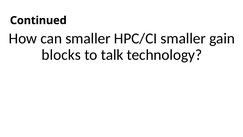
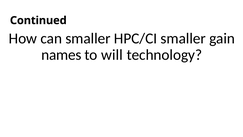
blocks: blocks -> names
talk: talk -> will
